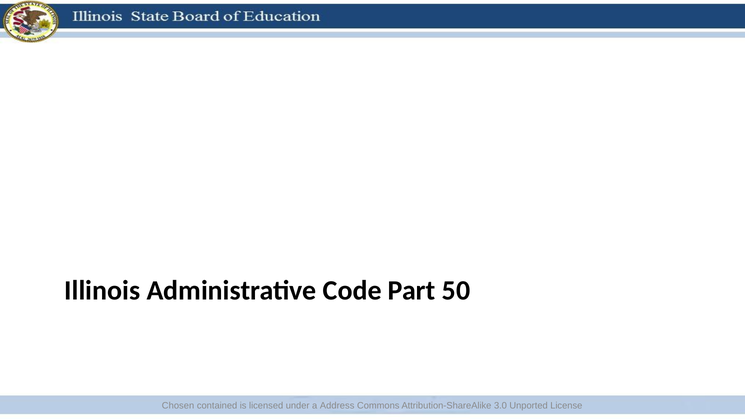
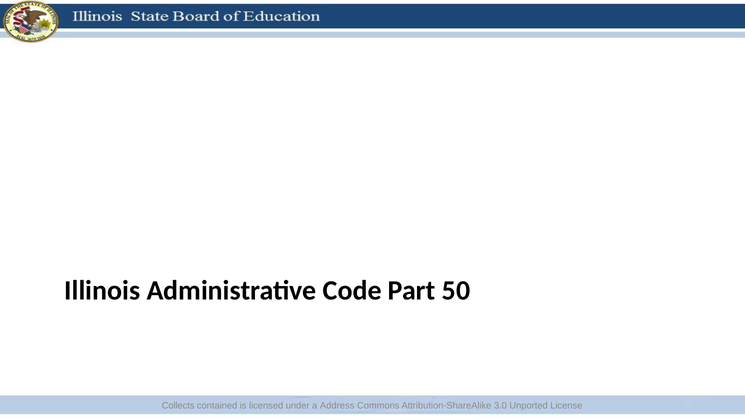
Chosen: Chosen -> Collects
